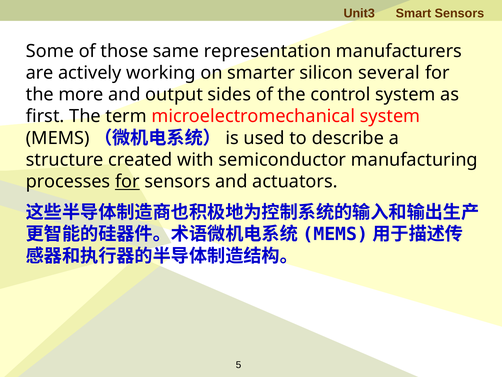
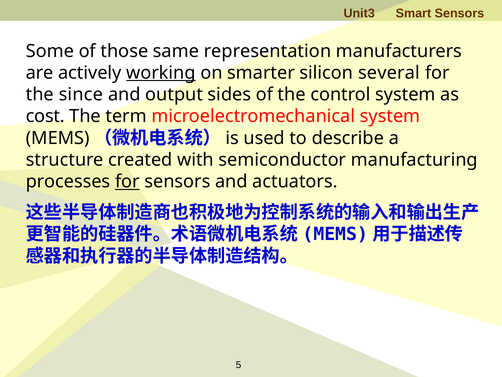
working underline: none -> present
more: more -> since
first: first -> cost
